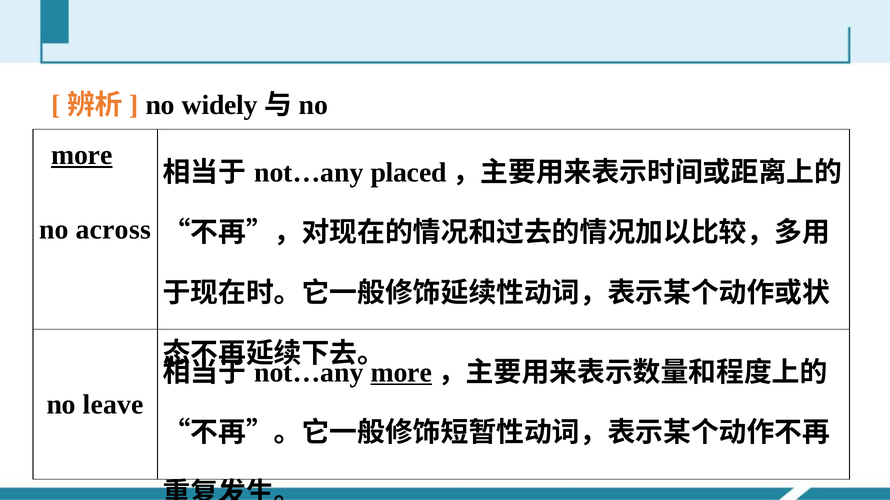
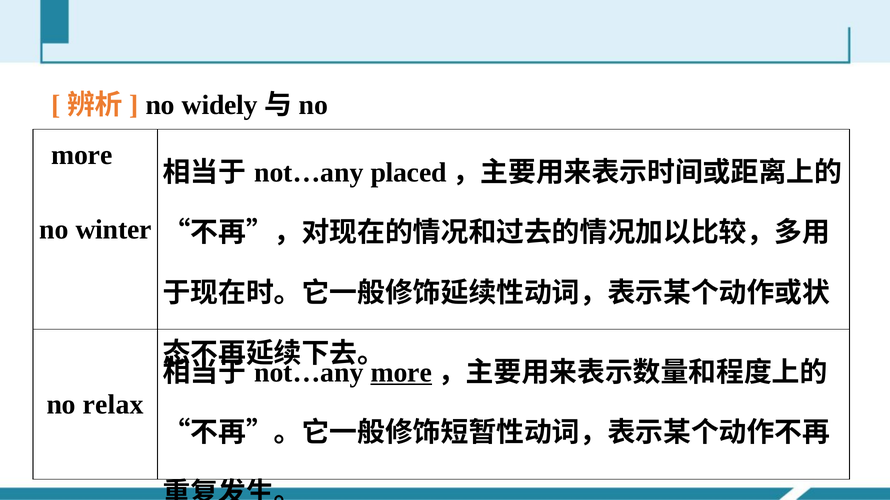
more at (82, 155) underline: present -> none
across: across -> winter
leave: leave -> relax
